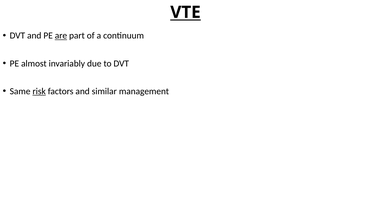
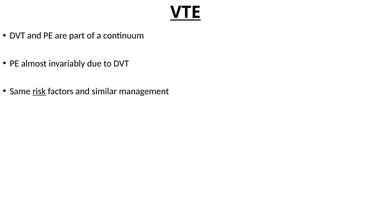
are underline: present -> none
